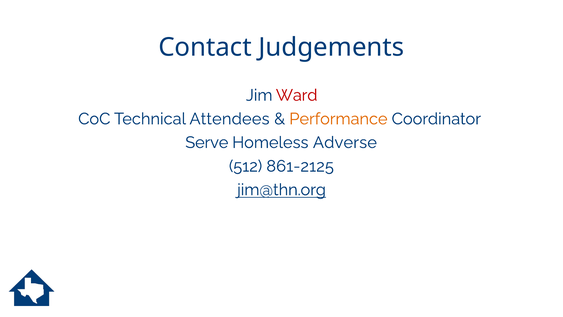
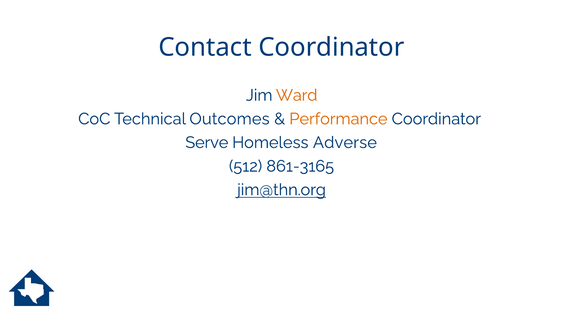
Contact Judgements: Judgements -> Coordinator
Ward colour: red -> orange
Attendees: Attendees -> Outcomes
861-2125: 861-2125 -> 861-3165
